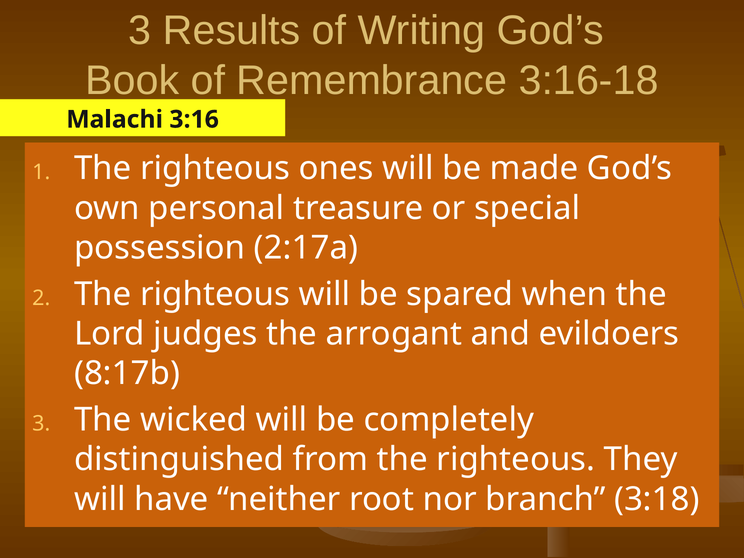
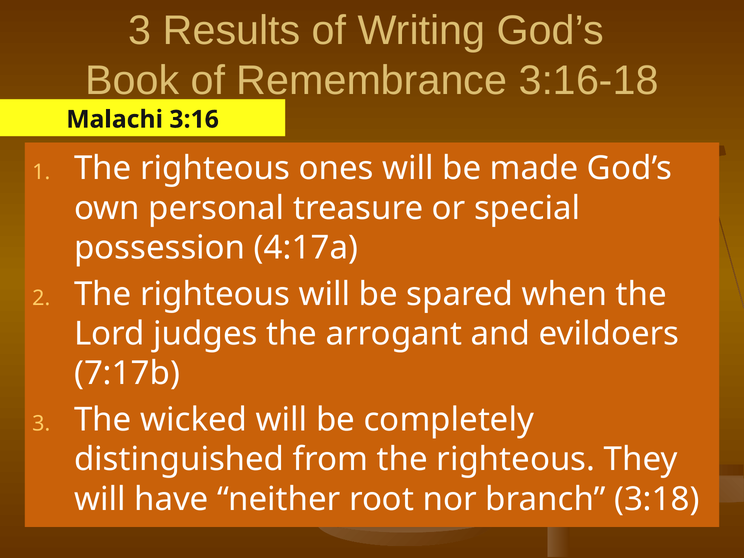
2:17a: 2:17a -> 4:17a
8:17b: 8:17b -> 7:17b
